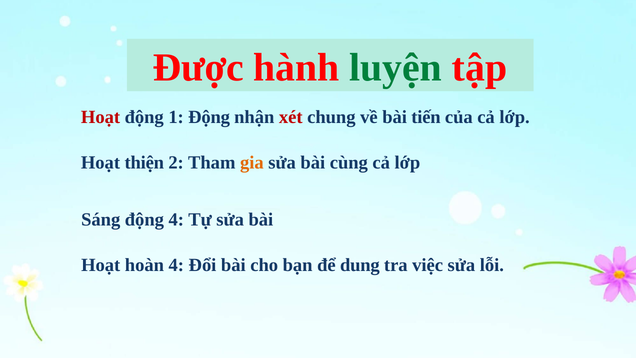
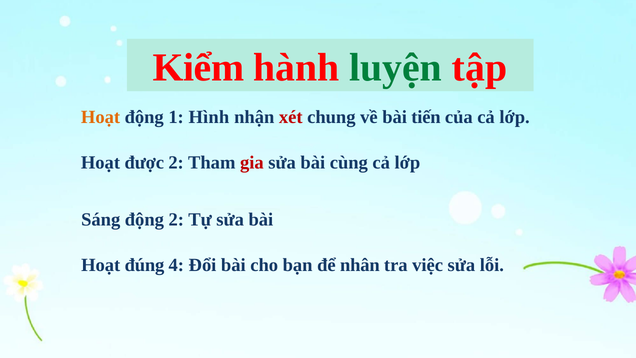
Được: Được -> Kiểm
Hoạt at (101, 117) colour: red -> orange
1 Động: Động -> Hình
thiện: thiện -> được
gia colour: orange -> red
động 4: 4 -> 2
hoàn: hoàn -> đúng
dung: dung -> nhân
